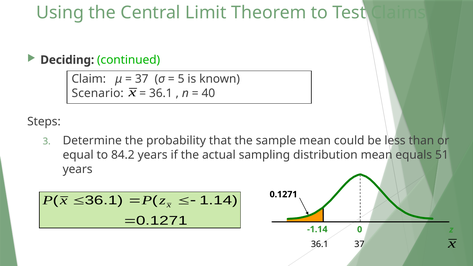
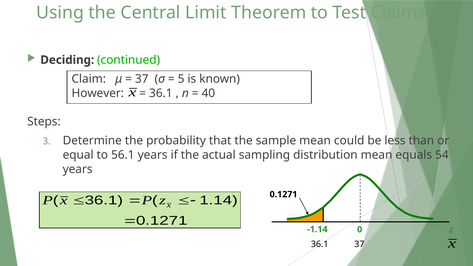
Scenario: Scenario -> However
84.2: 84.2 -> 56.1
51: 51 -> 54
